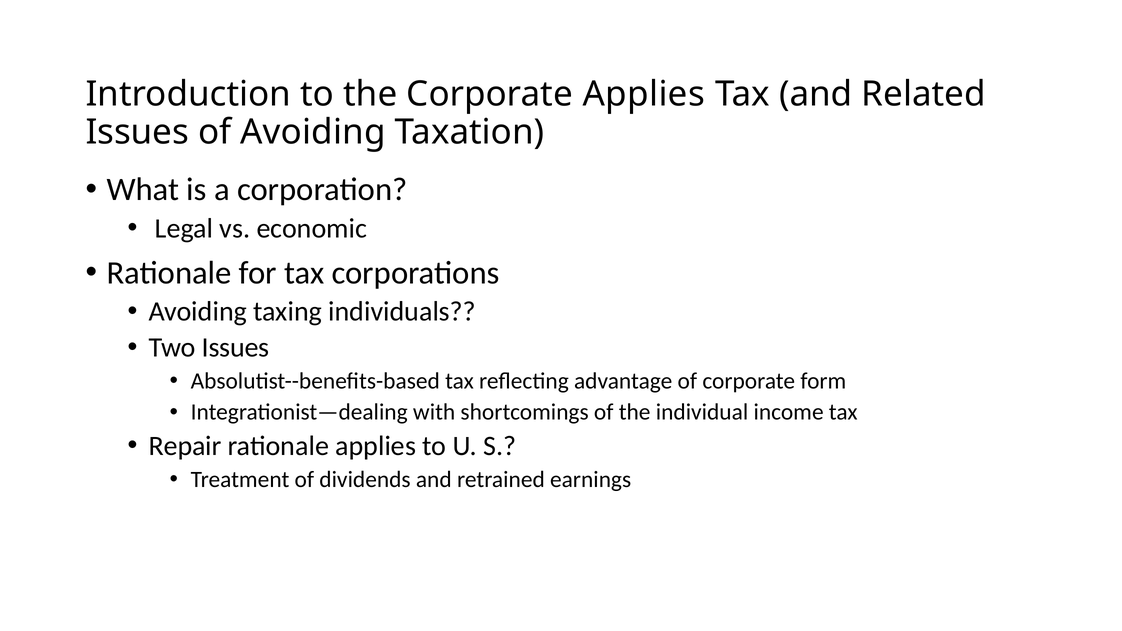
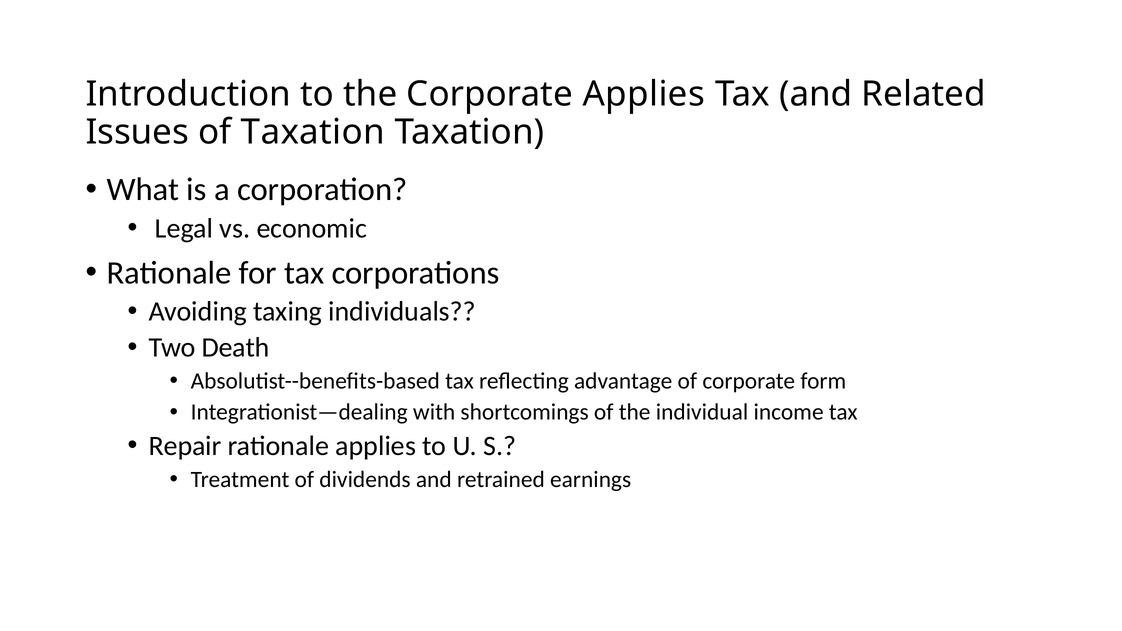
of Avoiding: Avoiding -> Taxation
Two Issues: Issues -> Death
